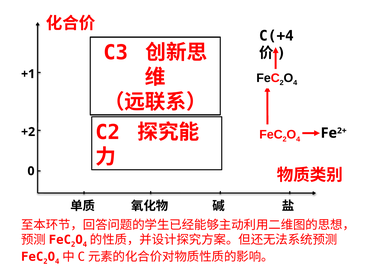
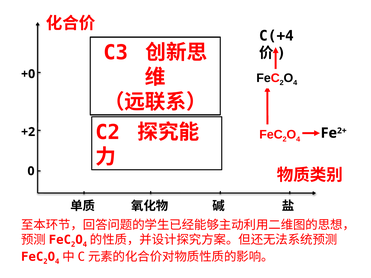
+1: +1 -> +0
